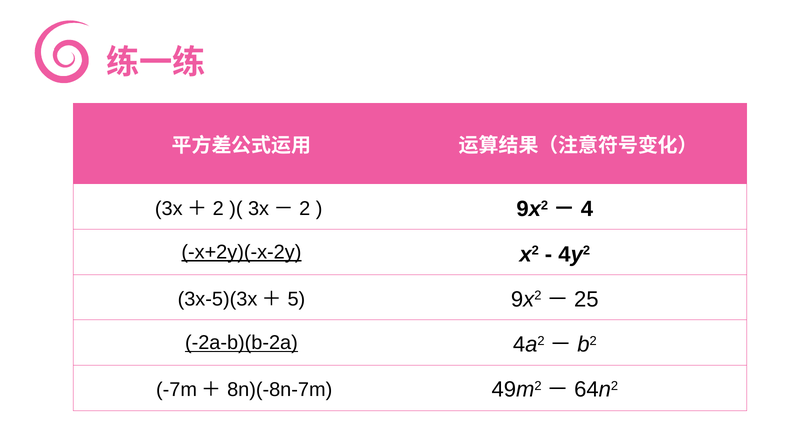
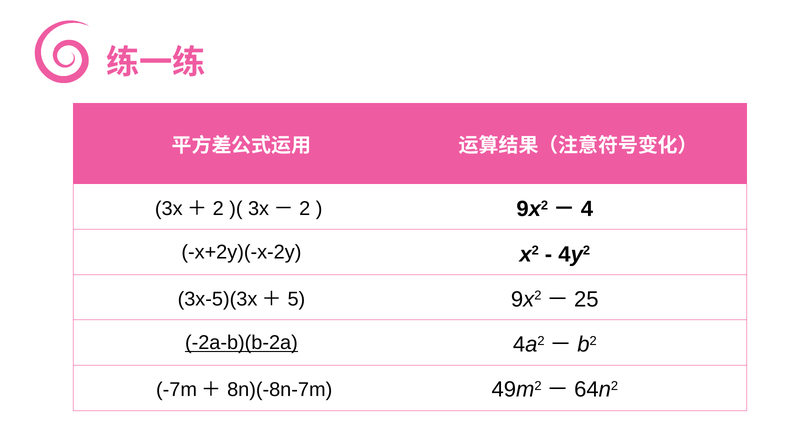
x+2y)(-x-2y underline: present -> none
